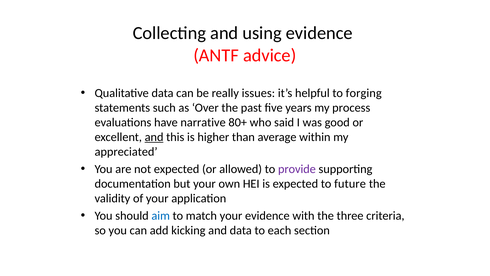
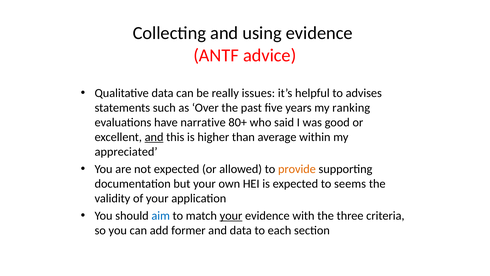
forging: forging -> advises
process: process -> ranking
provide colour: purple -> orange
future: future -> seems
your at (231, 215) underline: none -> present
kicking: kicking -> former
